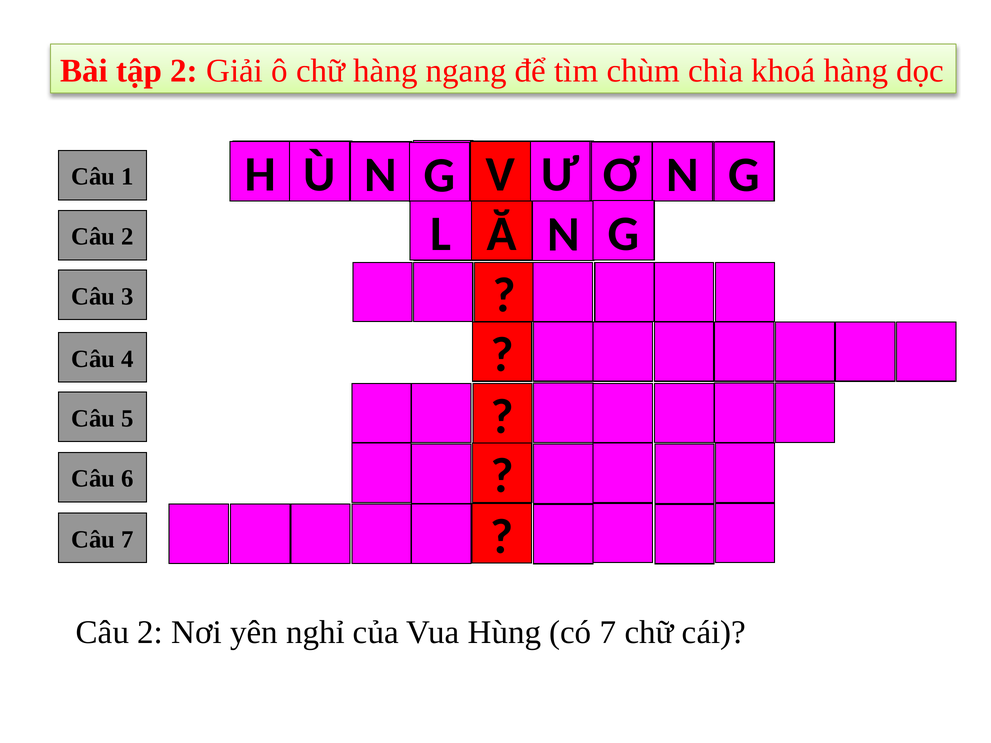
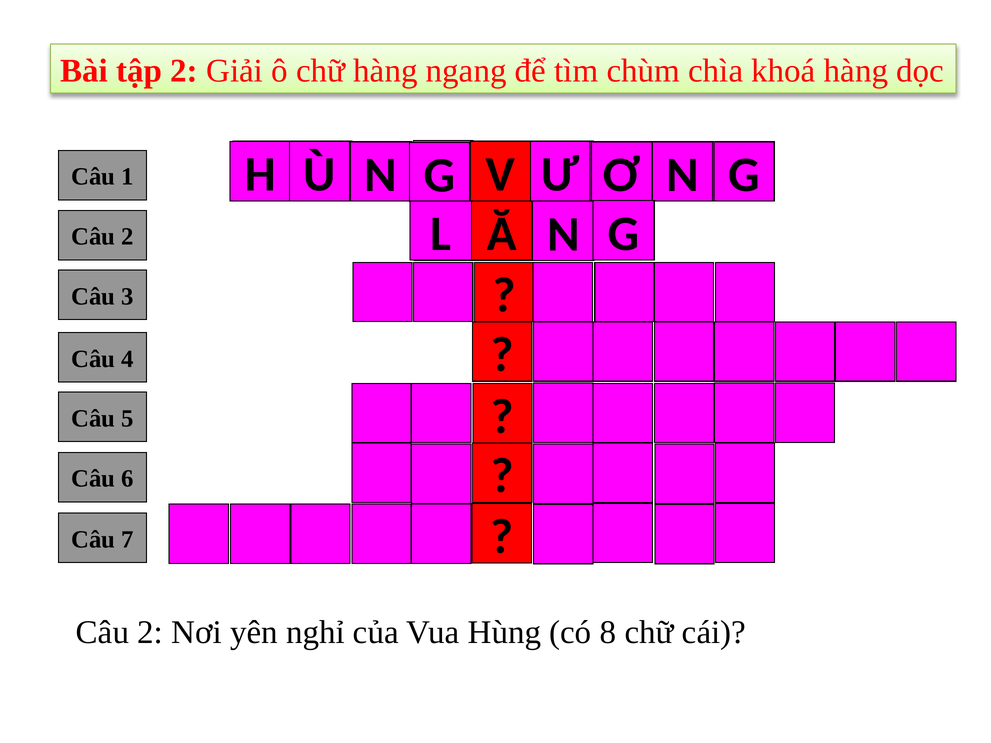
có 7: 7 -> 8
